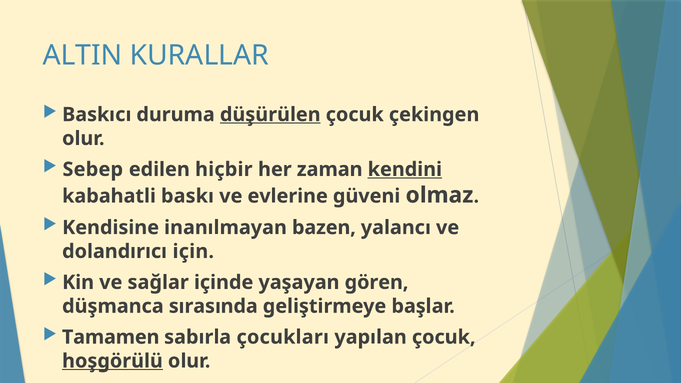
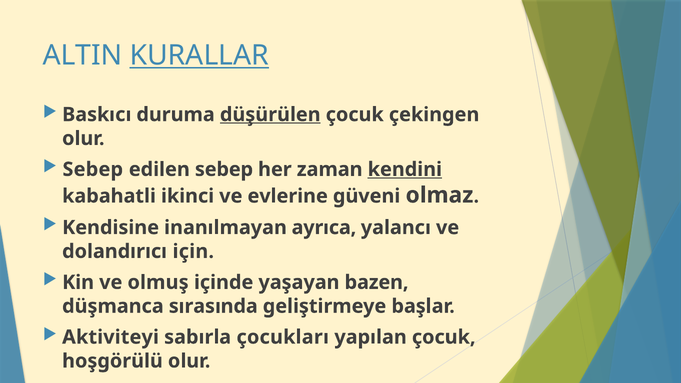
KURALLAR underline: none -> present
edilen hiçbir: hiçbir -> sebep
baskı: baskı -> ikinci
bazen: bazen -> ayrıca
sağlar: sağlar -> olmuş
gören: gören -> bazen
Tamamen: Tamamen -> Aktiviteyi
hoşgörülü underline: present -> none
